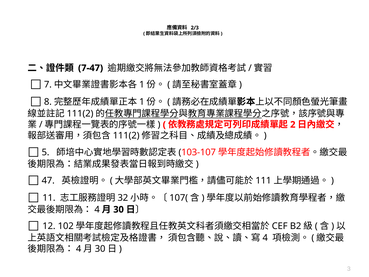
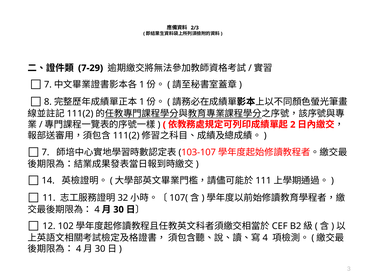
7-47: 7-47 -> 7-29
5: 5 -> 7
47: 47 -> 14
